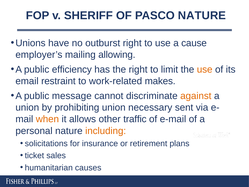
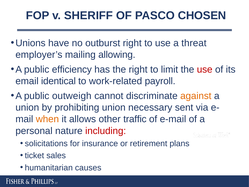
PASCO NATURE: NATURE -> CHOSEN
cause: cause -> threat
use at (205, 69) colour: orange -> red
restraint: restraint -> identical
makes: makes -> payroll
message: message -> outweigh
including colour: orange -> red
